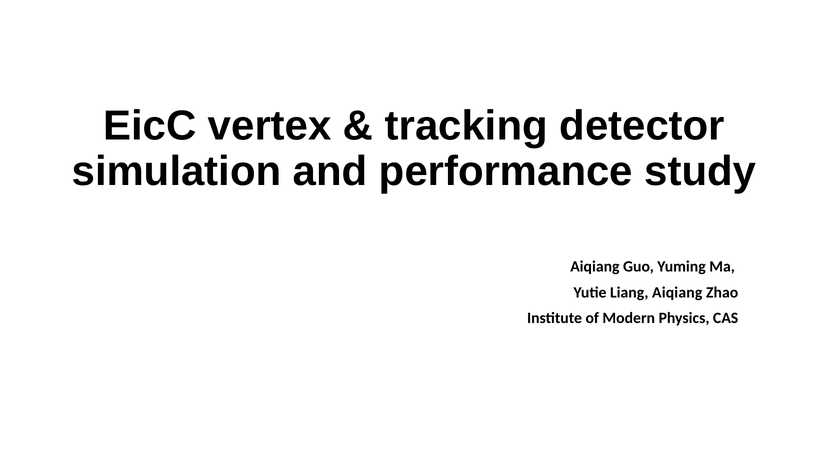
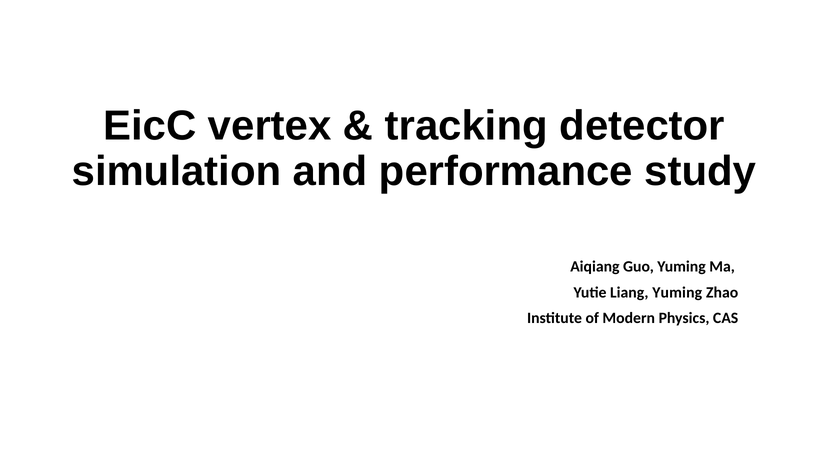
Liang Aiqiang: Aiqiang -> Yuming
